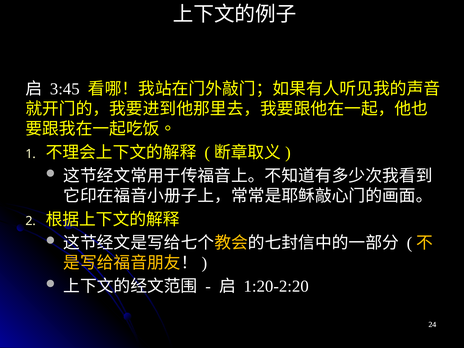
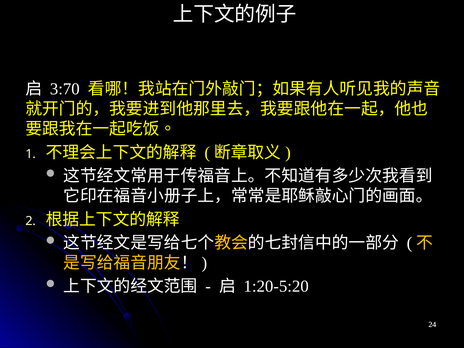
3:45: 3:45 -> 3:70
1:20-2:20: 1:20-2:20 -> 1:20-5:20
